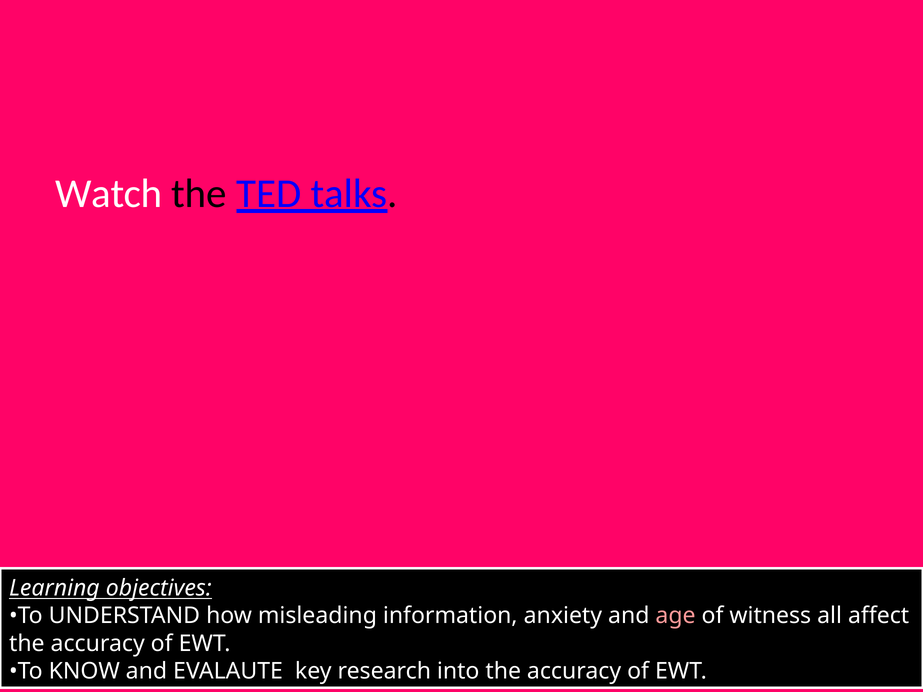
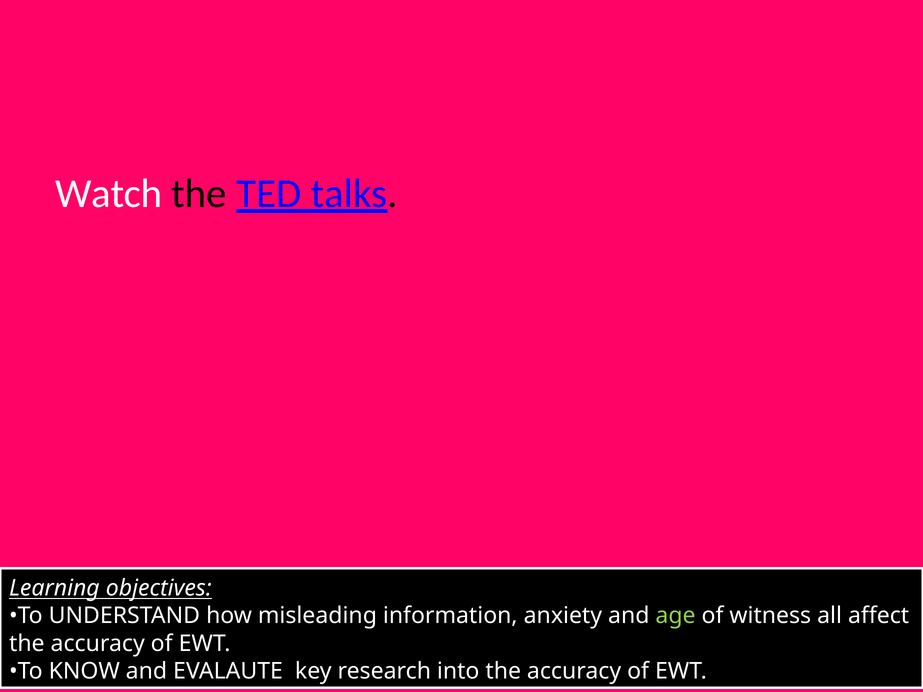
age colour: pink -> light green
